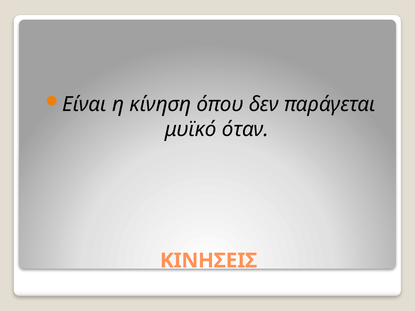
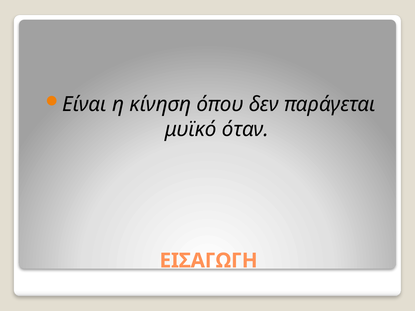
ΚΙΝΗΣΕΙΣ: ΚΙΝΗΣΕΙΣ -> ΕΙΣΑΓΩΓΗ
